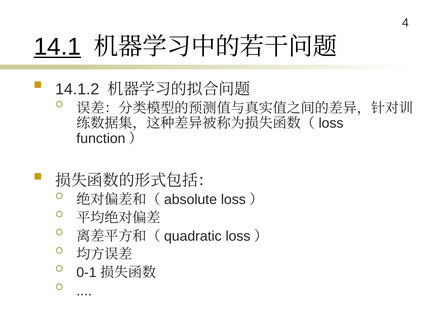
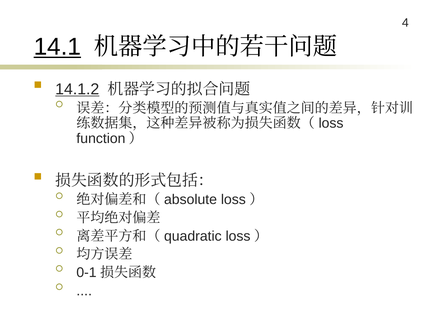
14.1.2 underline: none -> present
